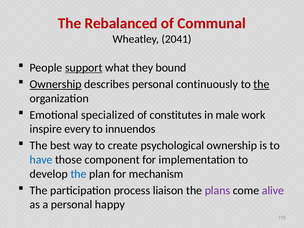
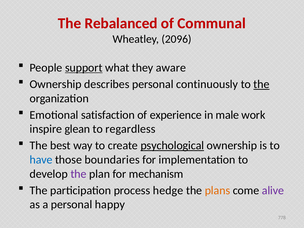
2041: 2041 -> 2096
bound: bound -> aware
Ownership at (56, 84) underline: present -> none
specialized: specialized -> satisfaction
constitutes: constitutes -> experience
every: every -> glean
innuendos: innuendos -> regardless
psychological underline: none -> present
component: component -> boundaries
the at (79, 174) colour: blue -> purple
liaison: liaison -> hedge
plans colour: purple -> orange
